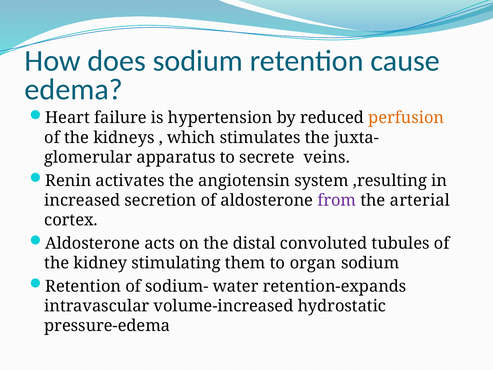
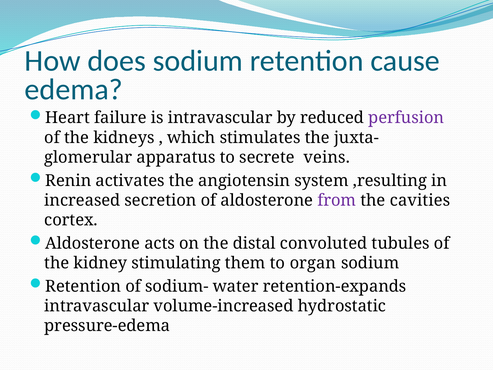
is hypertension: hypertension -> intravascular
perfusion colour: orange -> purple
arterial: arterial -> cavities
